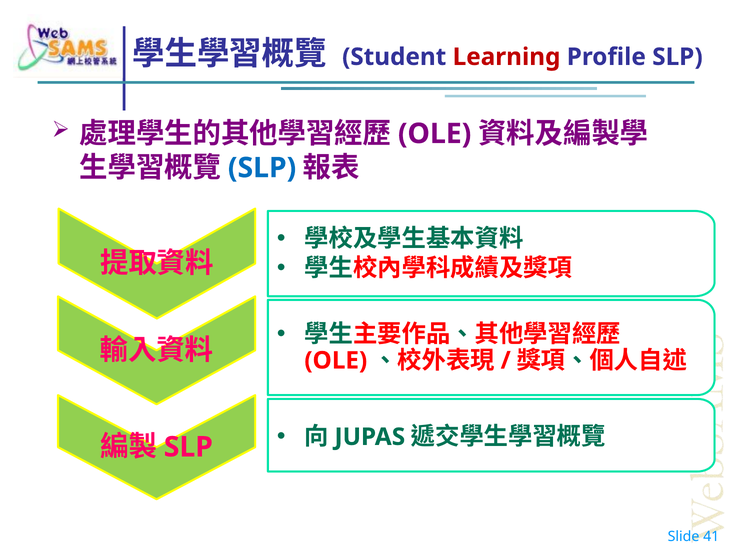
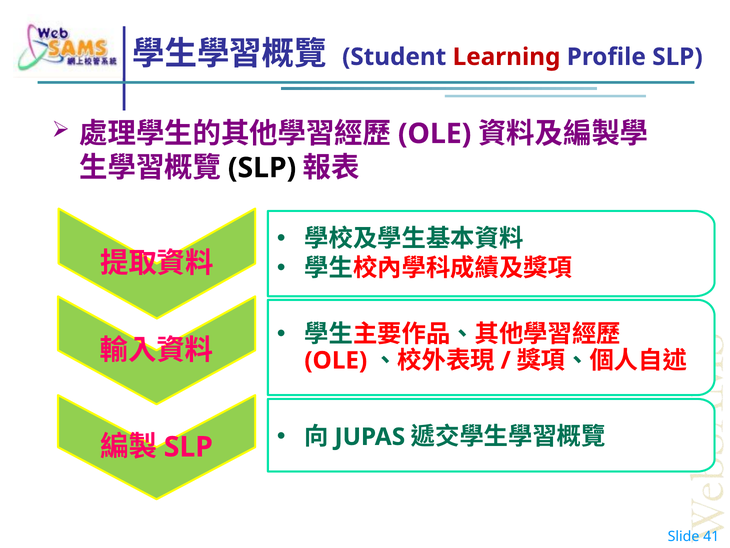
SLP at (262, 168) colour: blue -> black
